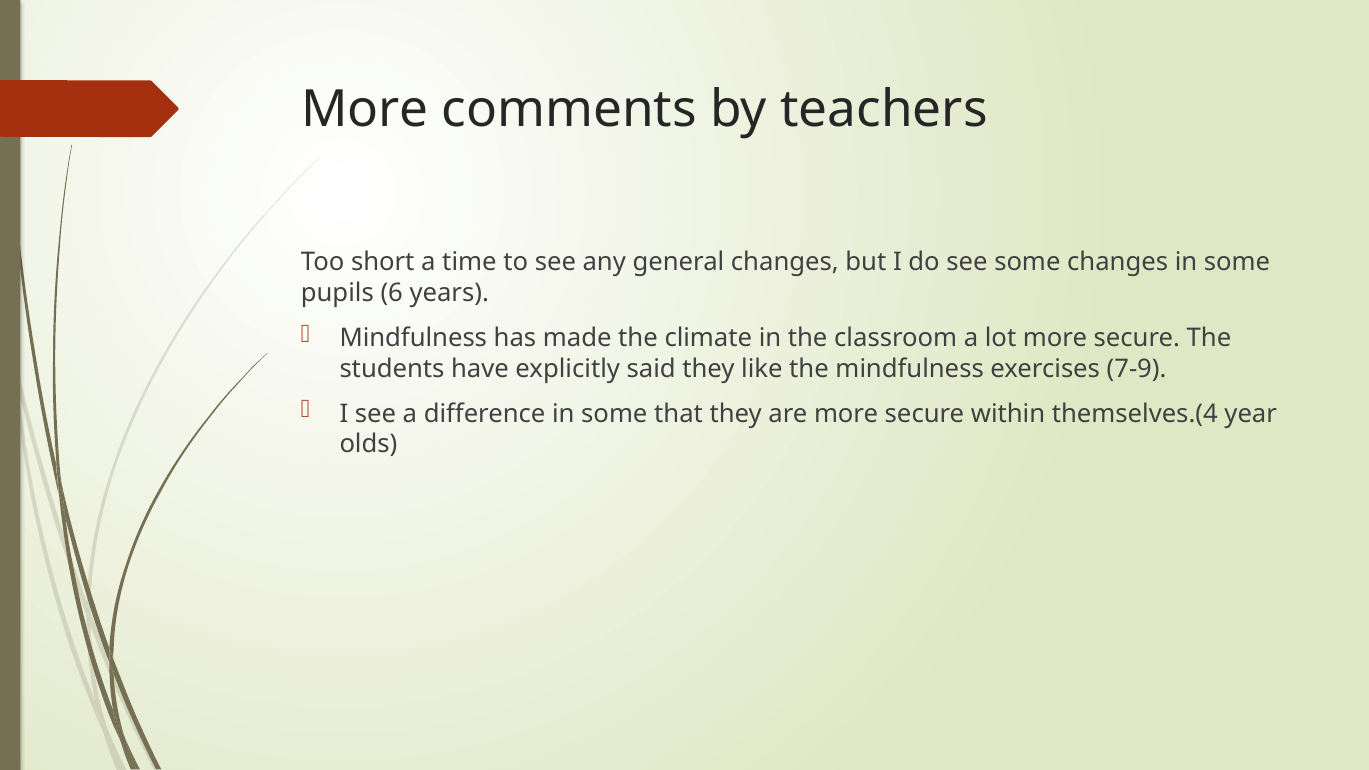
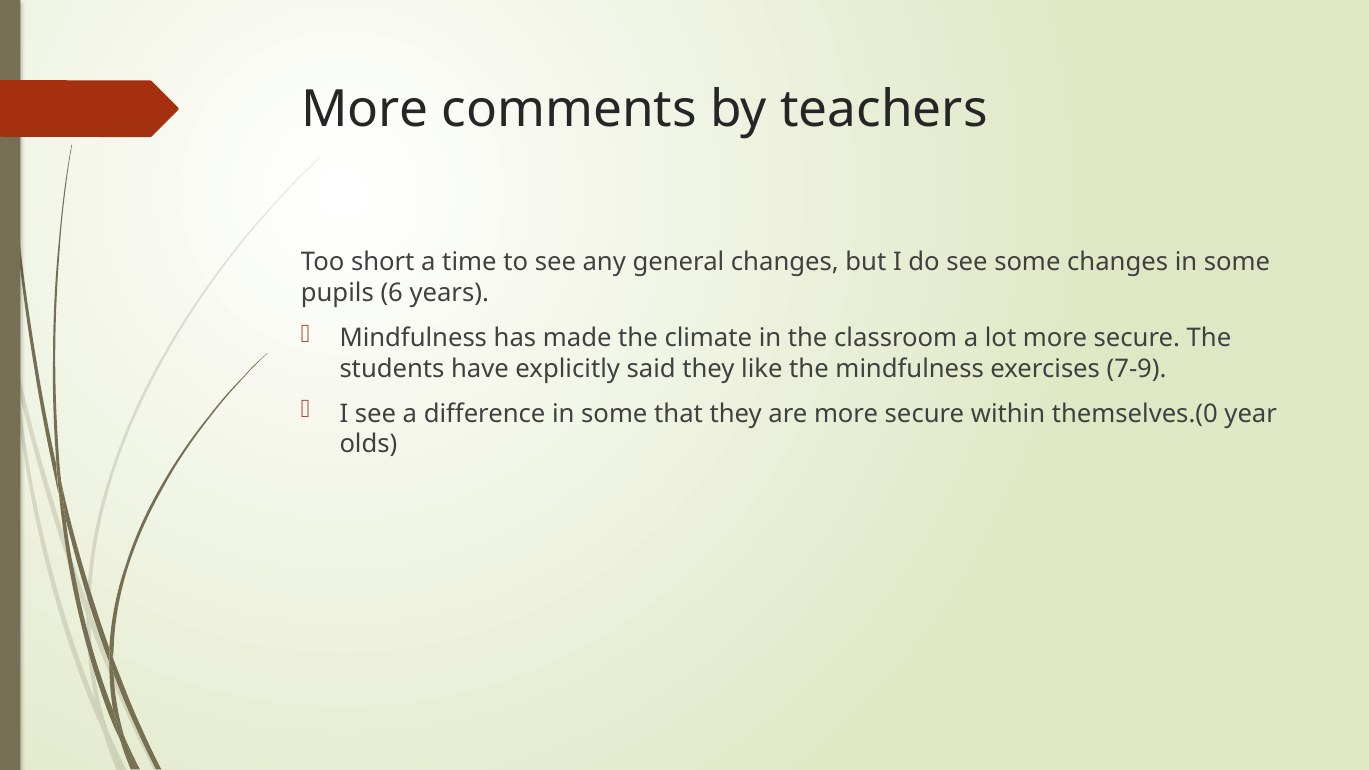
themselves.(4: themselves.(4 -> themselves.(0
